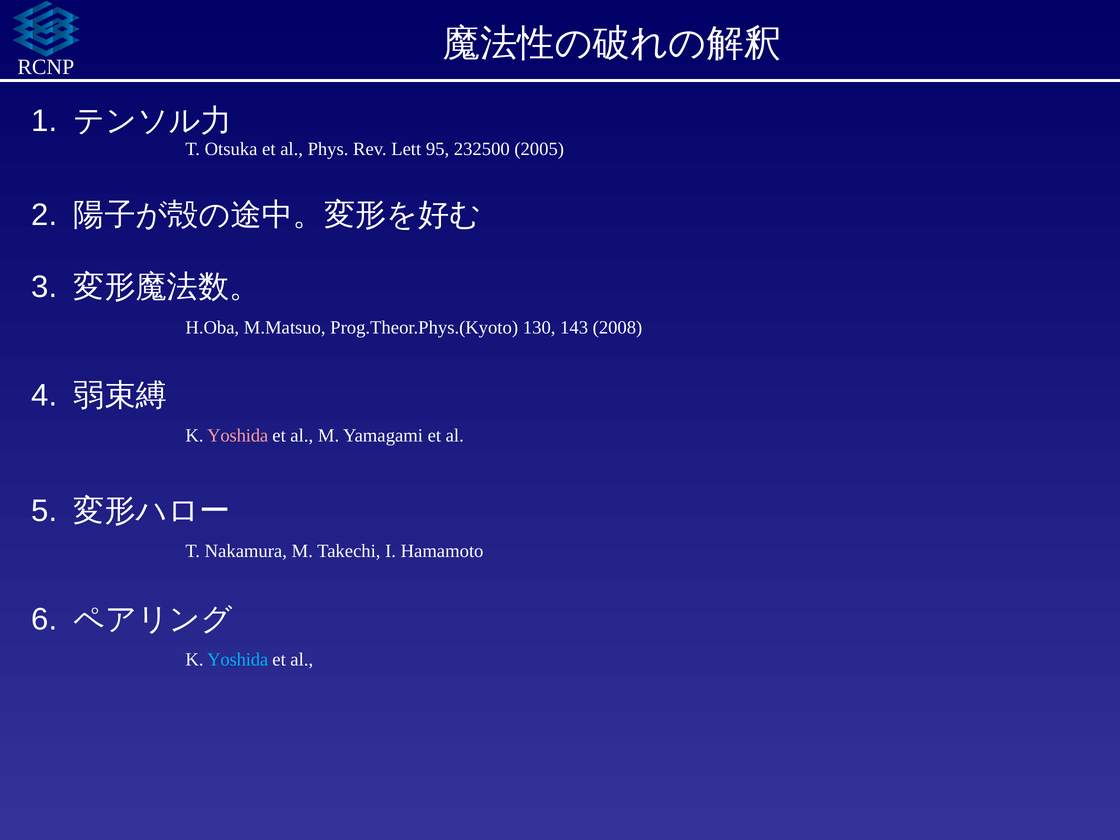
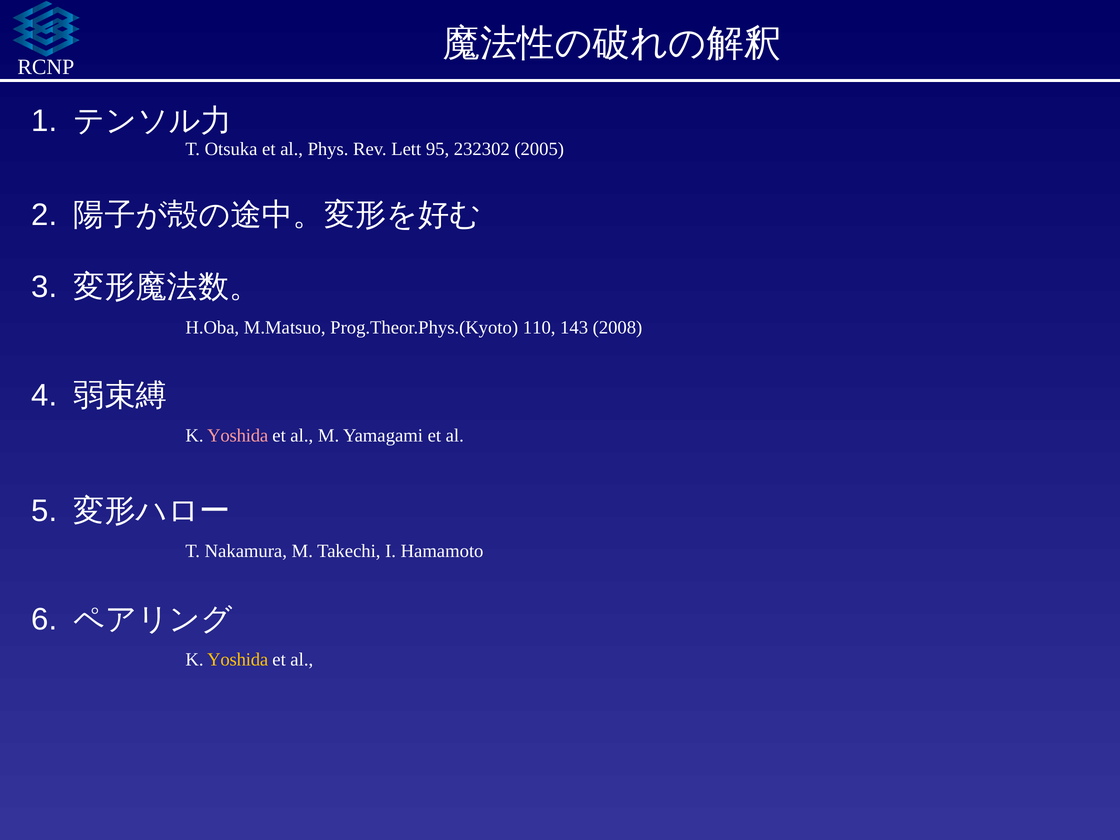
232500: 232500 -> 232302
130: 130 -> 110
Yoshida at (238, 659) colour: light blue -> yellow
